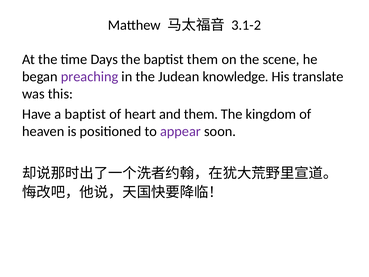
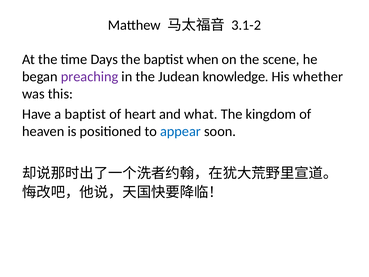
baptist them: them -> when
translate: translate -> whether
and them: them -> what
appear colour: purple -> blue
